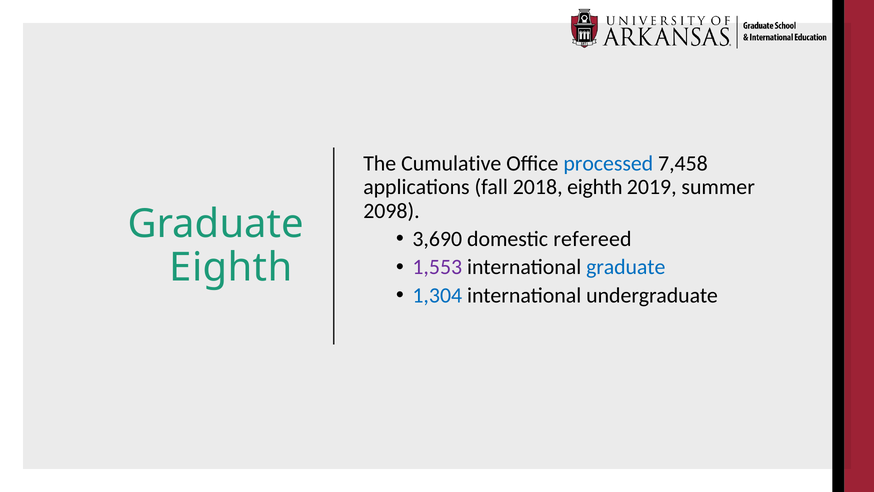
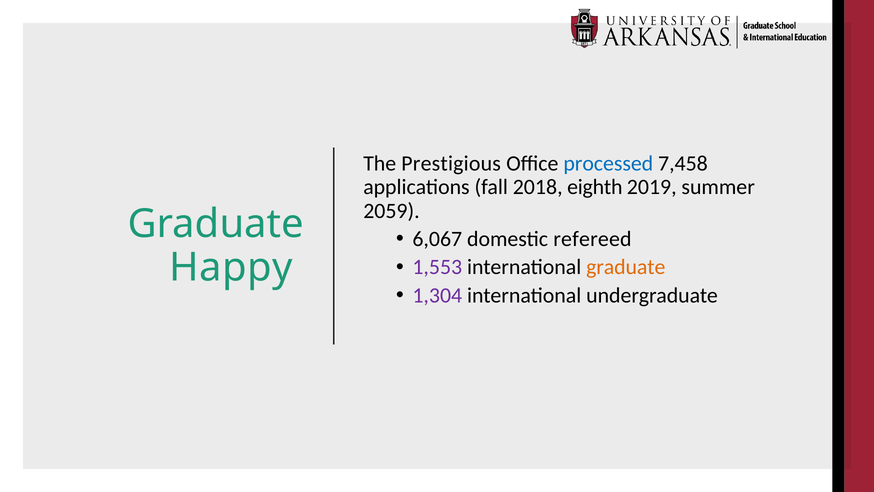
Cumulative: Cumulative -> Prestigious
2098: 2098 -> 2059
3,690: 3,690 -> 6,067
graduate at (626, 267) colour: blue -> orange
Eighth at (231, 267): Eighth -> Happy
1,304 colour: blue -> purple
